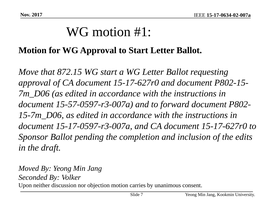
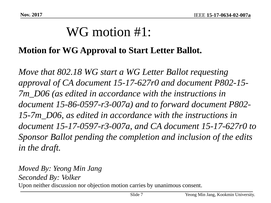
872.15: 872.15 -> 802.18
15-57-0597-r3-007a: 15-57-0597-r3-007a -> 15-86-0597-r3-007a
